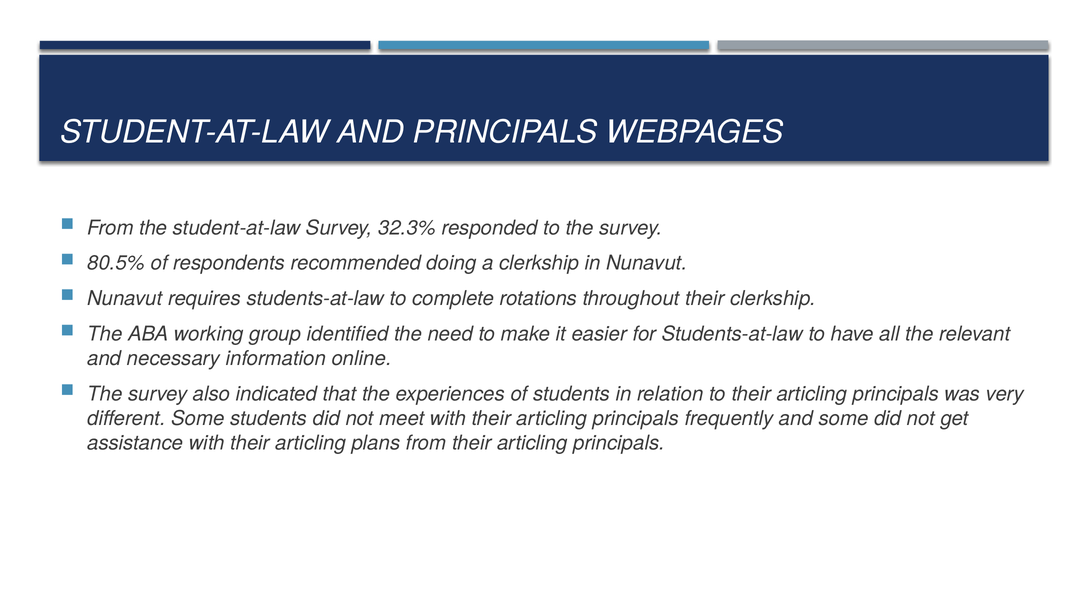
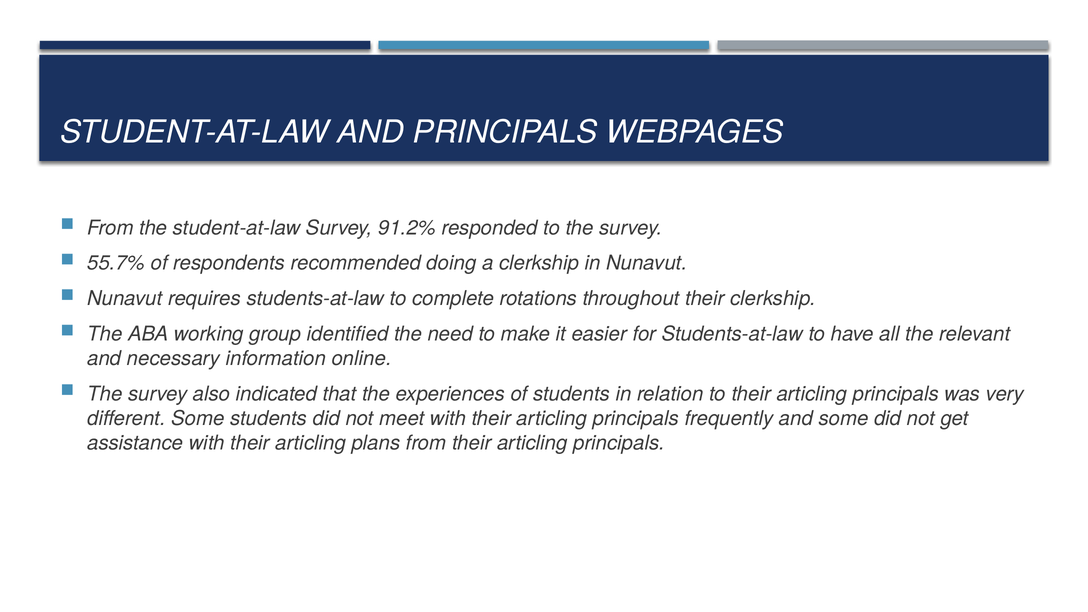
32.3%: 32.3% -> 91.2%
80.5%: 80.5% -> 55.7%
